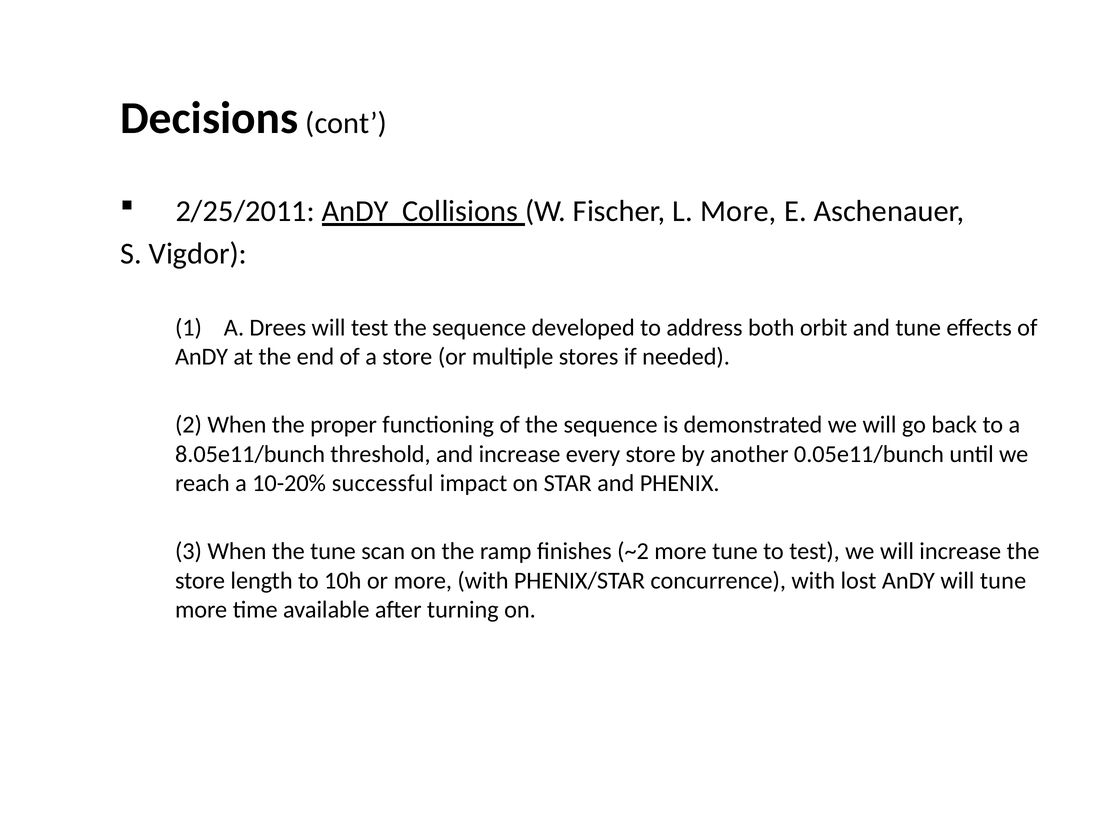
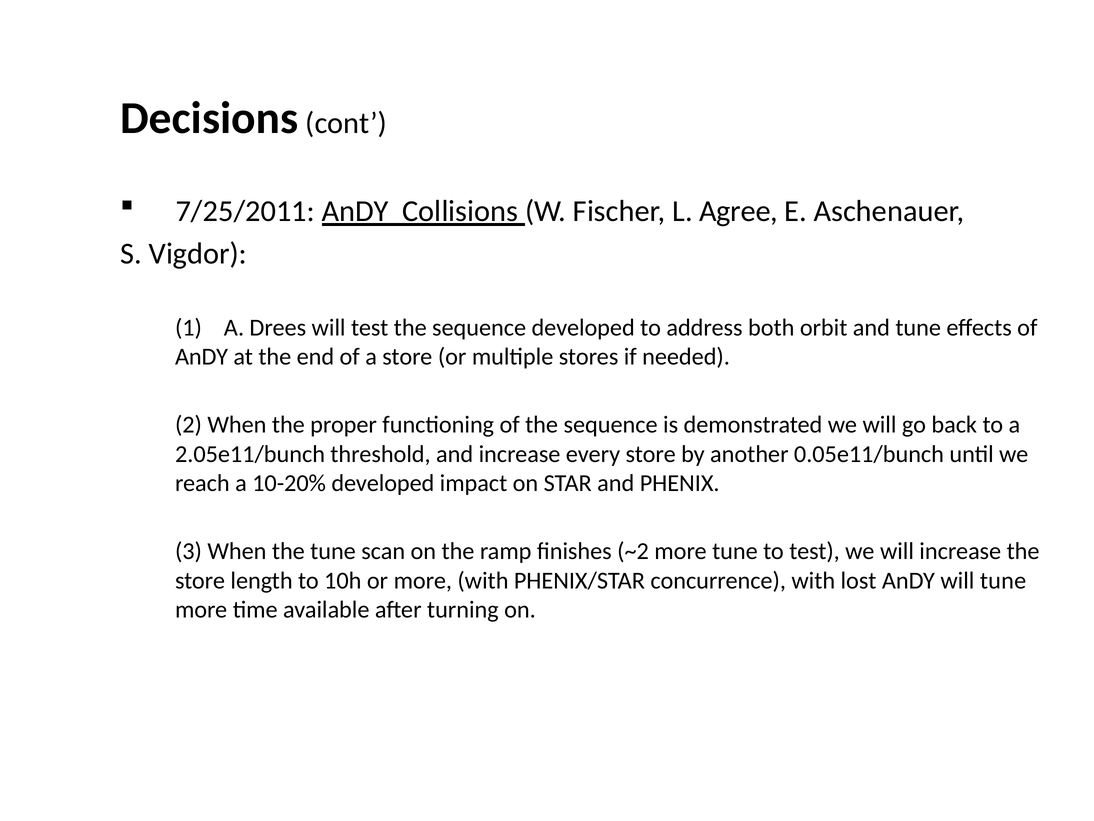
2/25/2011: 2/25/2011 -> 7/25/2011
L More: More -> Agree
8.05e11/bunch: 8.05e11/bunch -> 2.05e11/bunch
10-20% successful: successful -> developed
